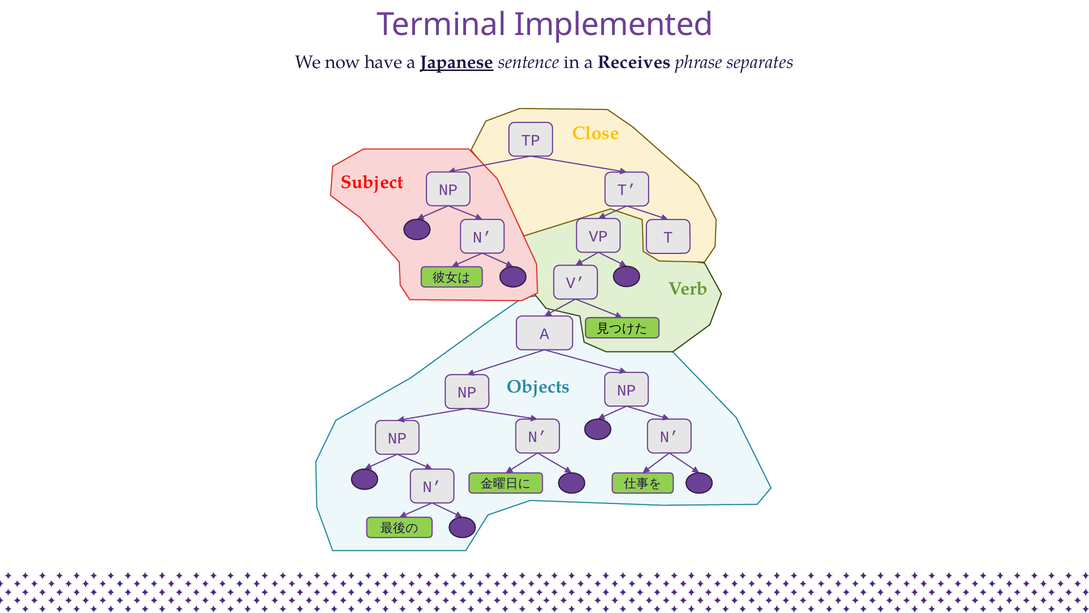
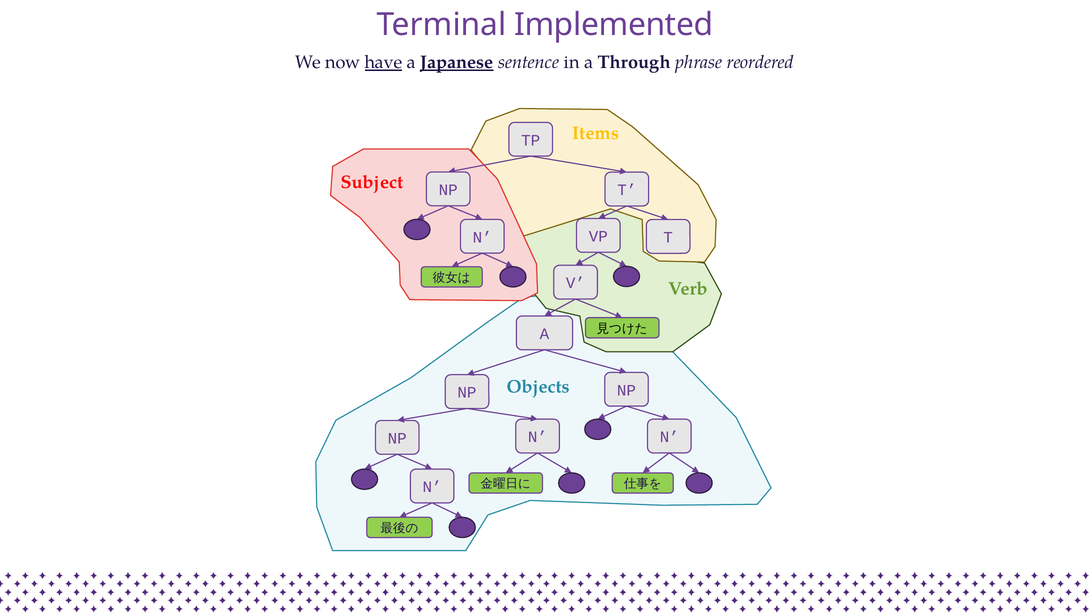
have underline: none -> present
Receives: Receives -> Through
separates: separates -> reordered
Close: Close -> Items
